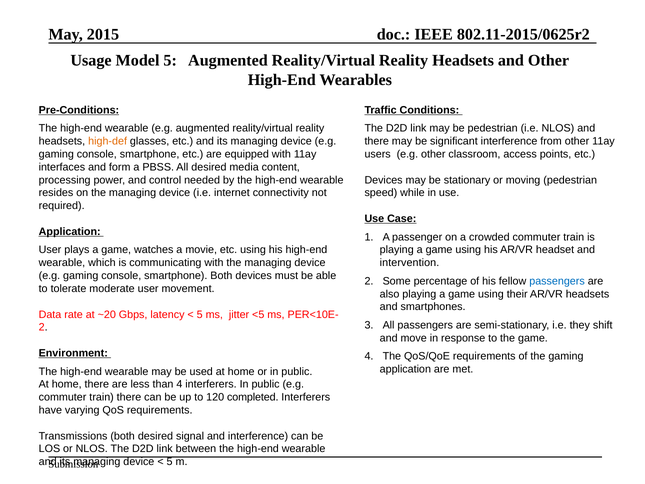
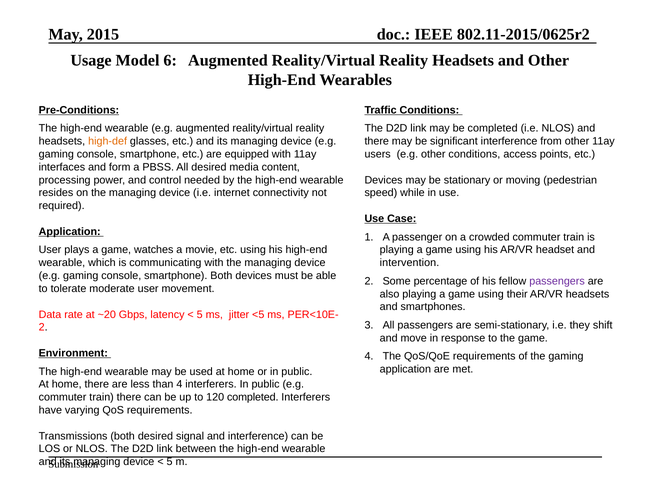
Model 5: 5 -> 6
be pedestrian: pedestrian -> completed
other classroom: classroom -> conditions
passengers at (557, 281) colour: blue -> purple
